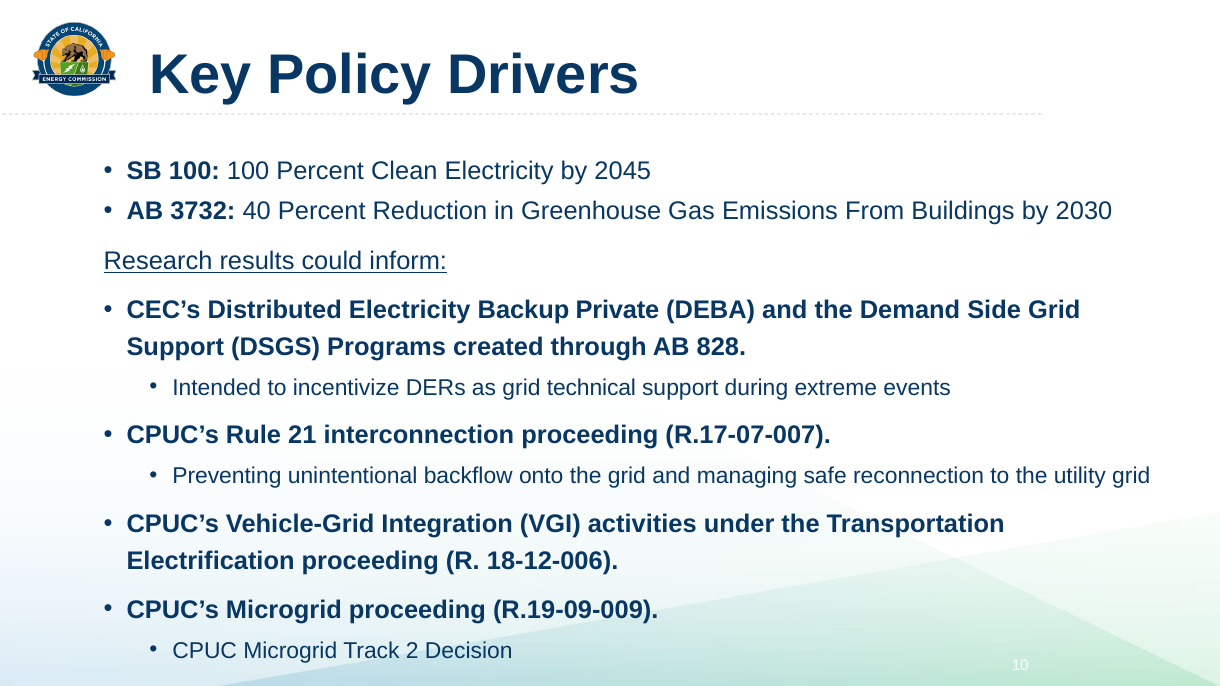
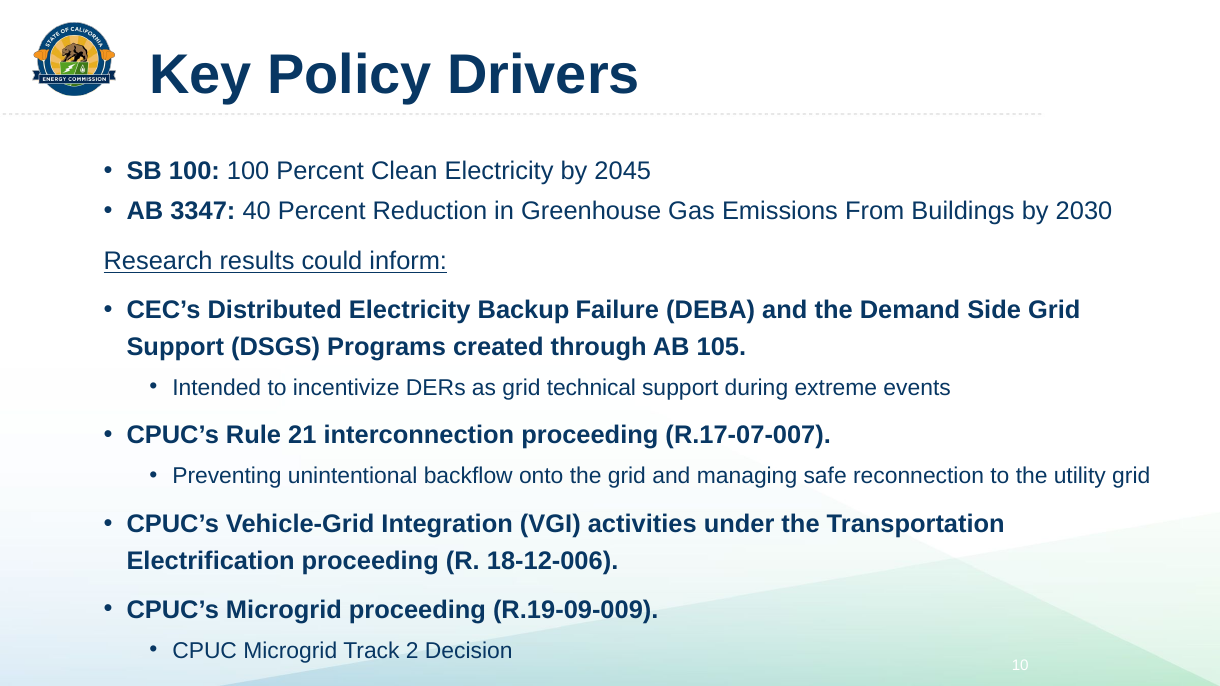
3732: 3732 -> 3347
Private: Private -> Failure
828: 828 -> 105
